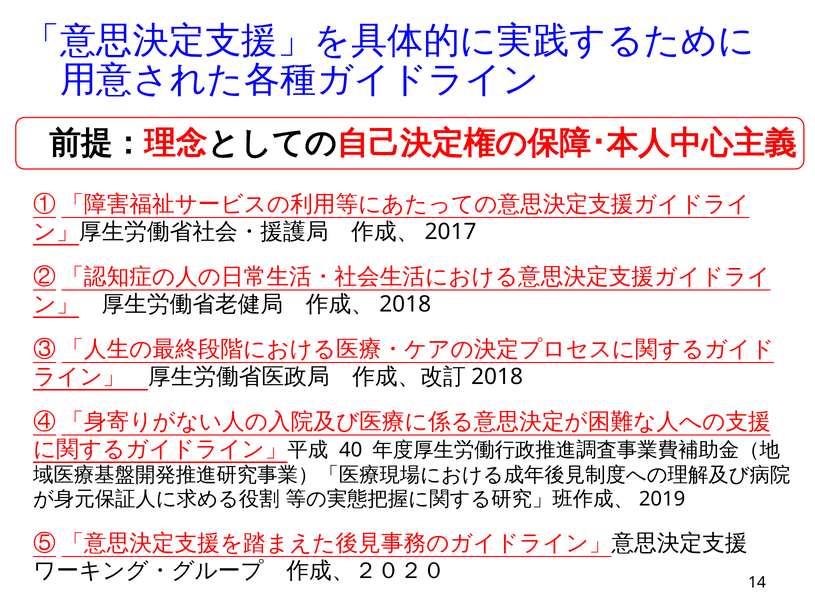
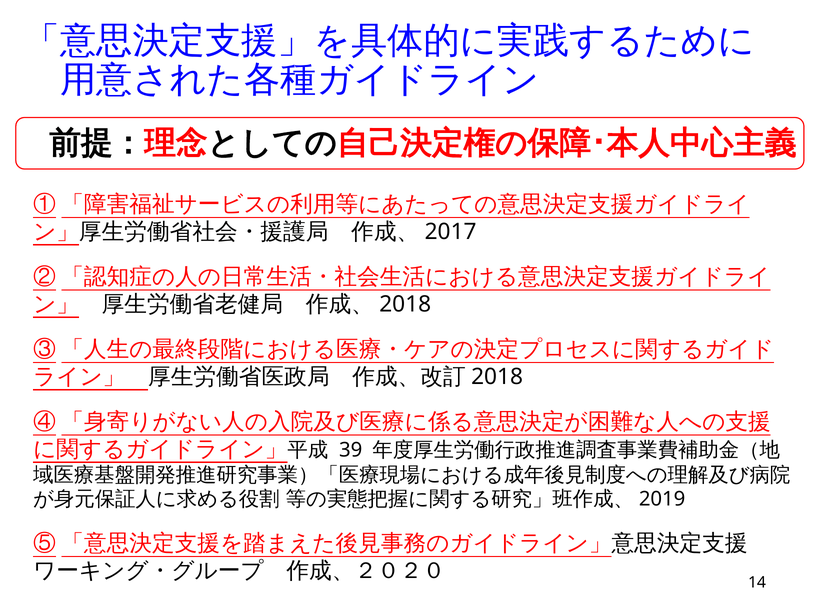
40: 40 -> 39
